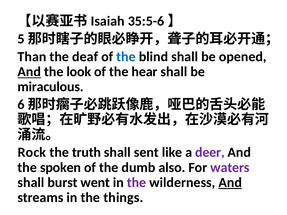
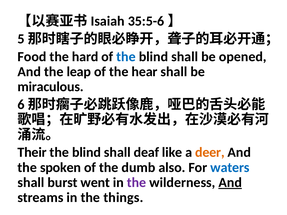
Than: Than -> Food
deaf: deaf -> hard
And at (29, 72) underline: present -> none
look: look -> leap
Rock: Rock -> Their
truth at (87, 153): truth -> blind
sent: sent -> deaf
deer colour: purple -> orange
waters colour: purple -> blue
